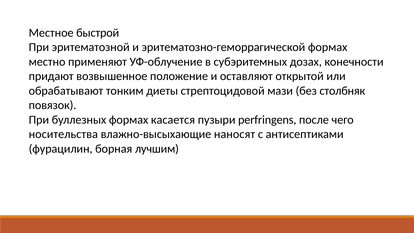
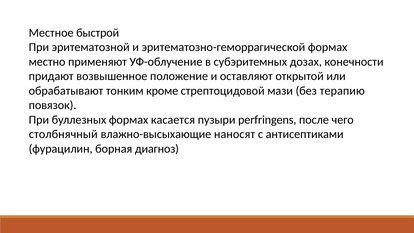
диеты: диеты -> кроме
столбняк: столбняк -> терапию
носительства: носительства -> столбнячный
лучшим: лучшим -> диагноз
